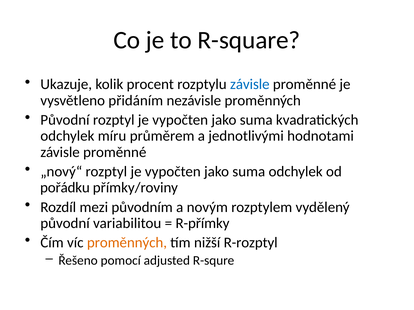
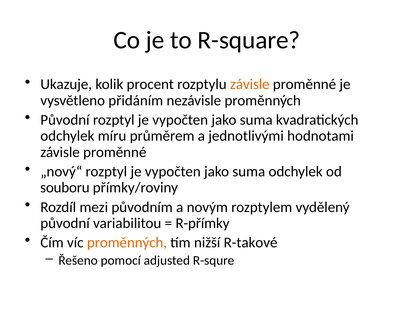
závisle at (250, 85) colour: blue -> orange
pořádku: pořádku -> souboru
R-rozptyl: R-rozptyl -> R-takové
